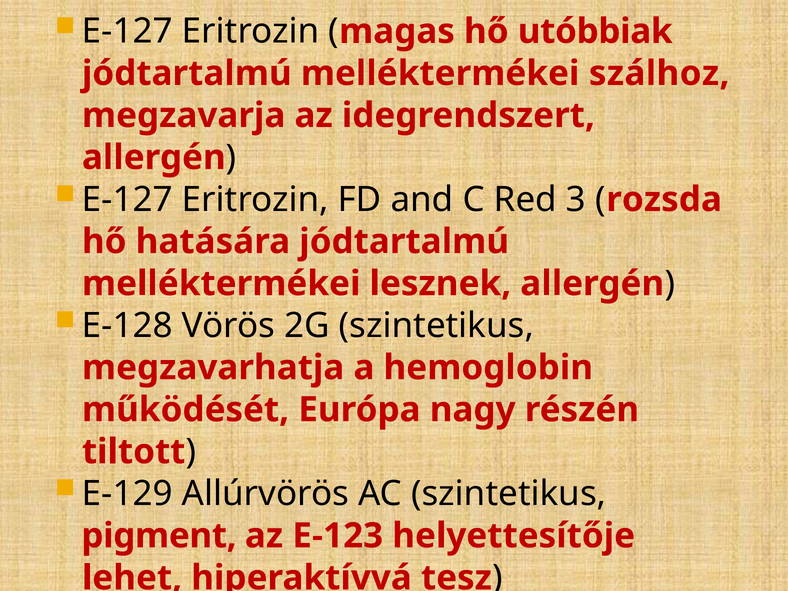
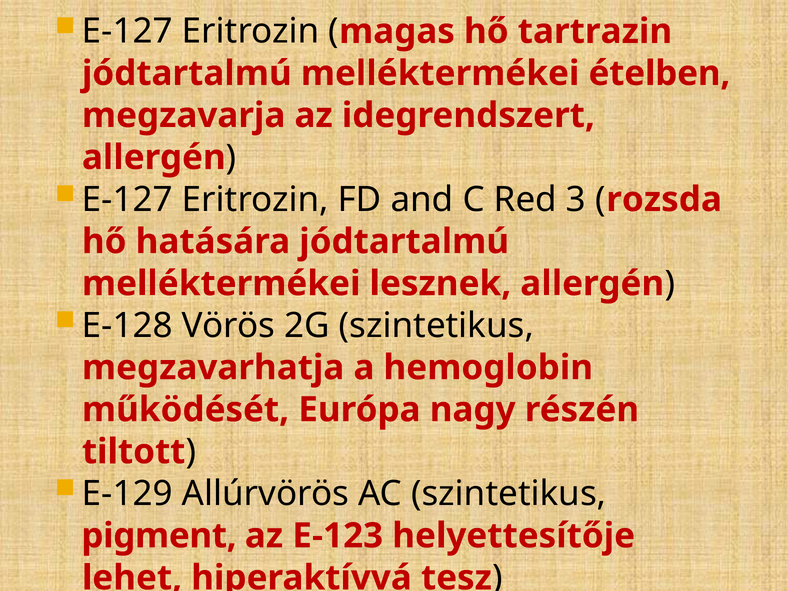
utóbbiak: utóbbiak -> tartrazin
szálhoz: szálhoz -> ételben
